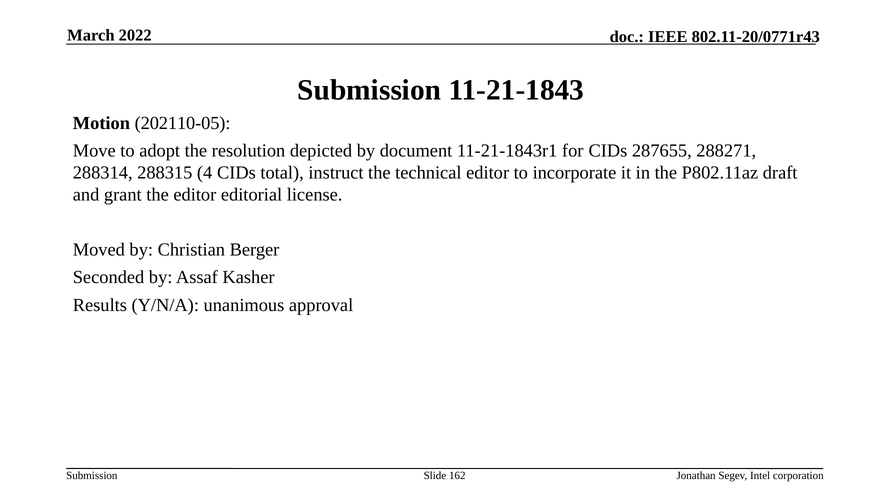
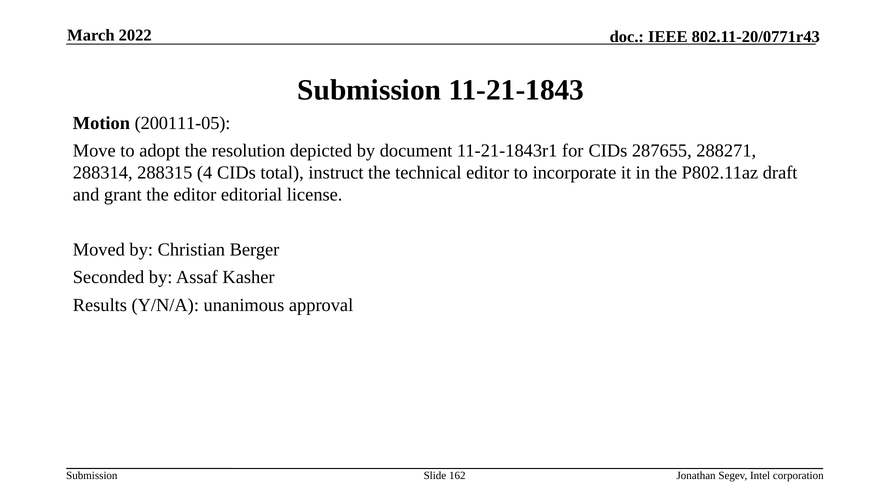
202110-05: 202110-05 -> 200111-05
